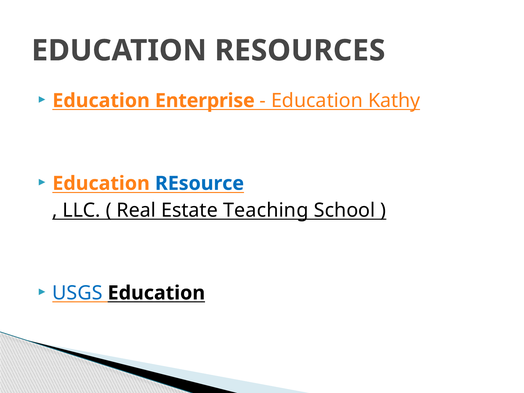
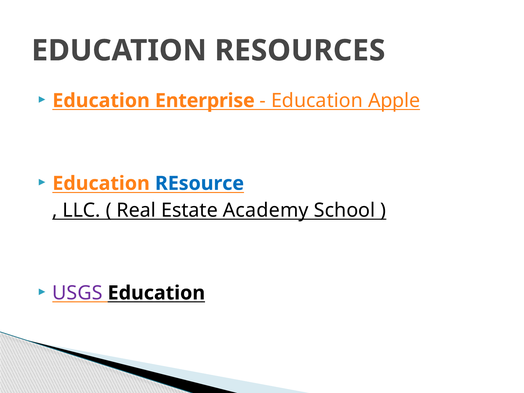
Kathy: Kathy -> Apple
Teaching: Teaching -> Academy
USGS colour: blue -> purple
